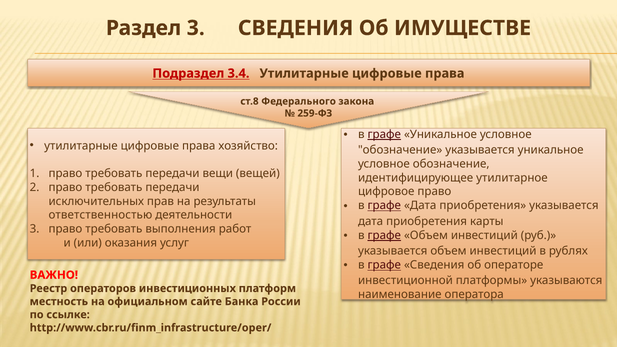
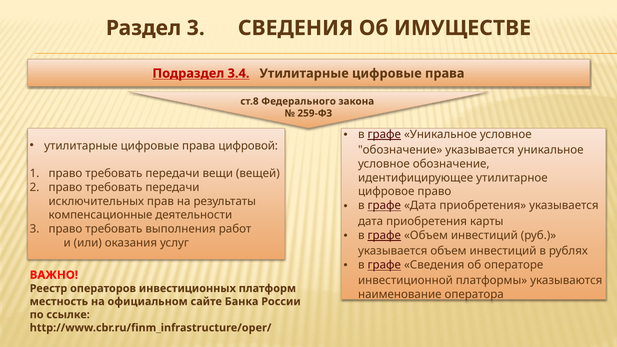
хозяйство: хозяйство -> цифровой
ответственностью: ответственностью -> компенсационные
